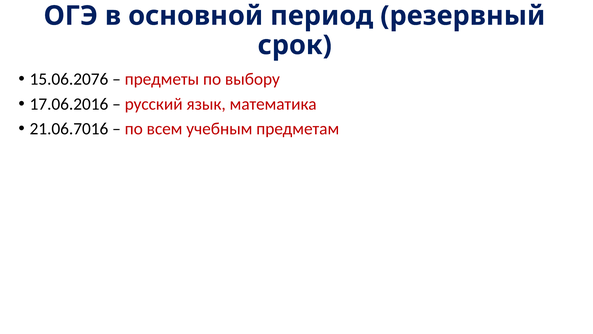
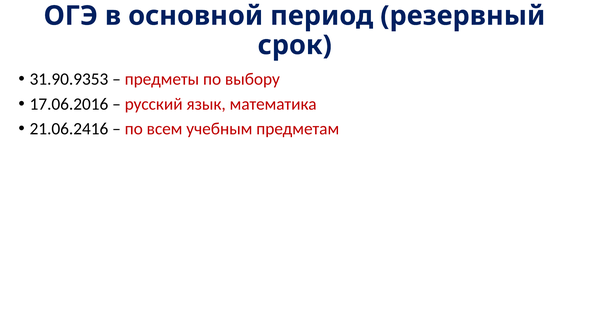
15.06.2076: 15.06.2076 -> 31.90.9353
21.06.7016: 21.06.7016 -> 21.06.2416
